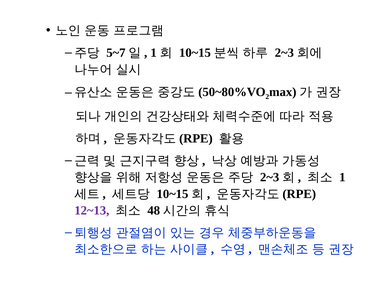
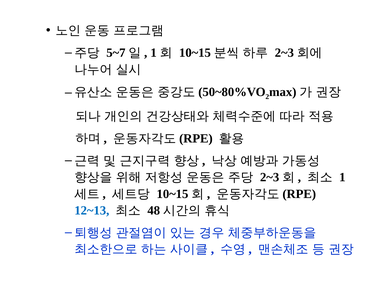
12~13 colour: purple -> blue
